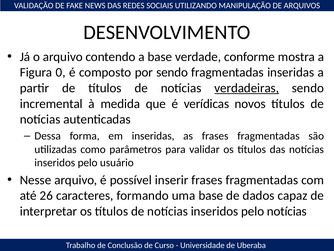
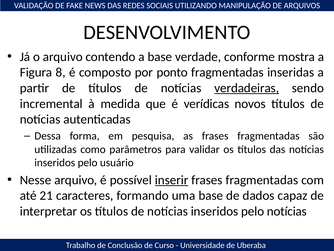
0: 0 -> 8
por sendo: sendo -> ponto
em inseridas: inseridas -> pesquisa
inserir underline: none -> present
26: 26 -> 21
